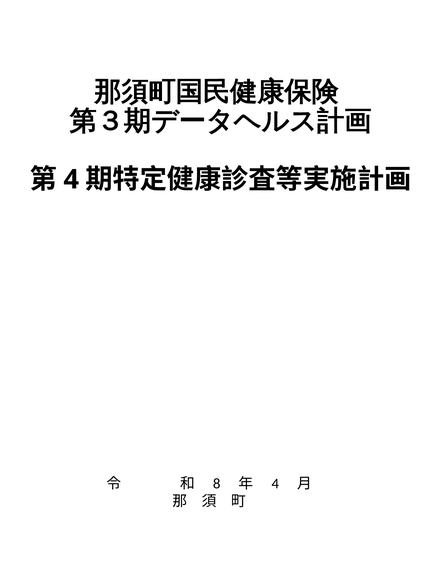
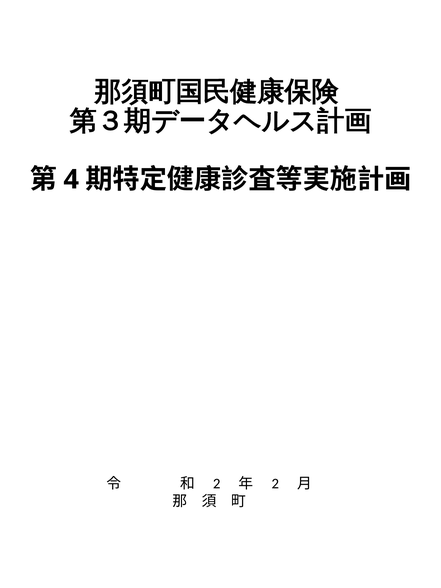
8 at (217, 484): 8 -> 2
4 at (275, 484): 4 -> 2
